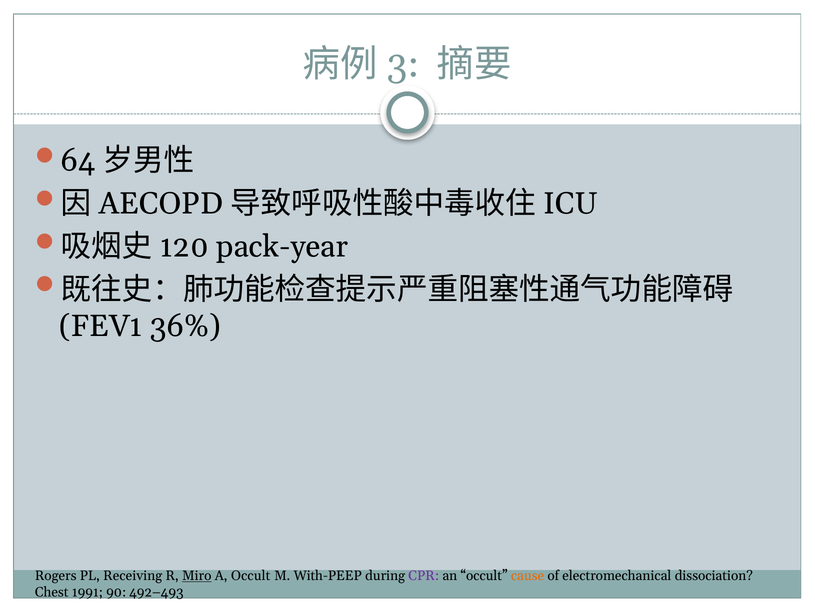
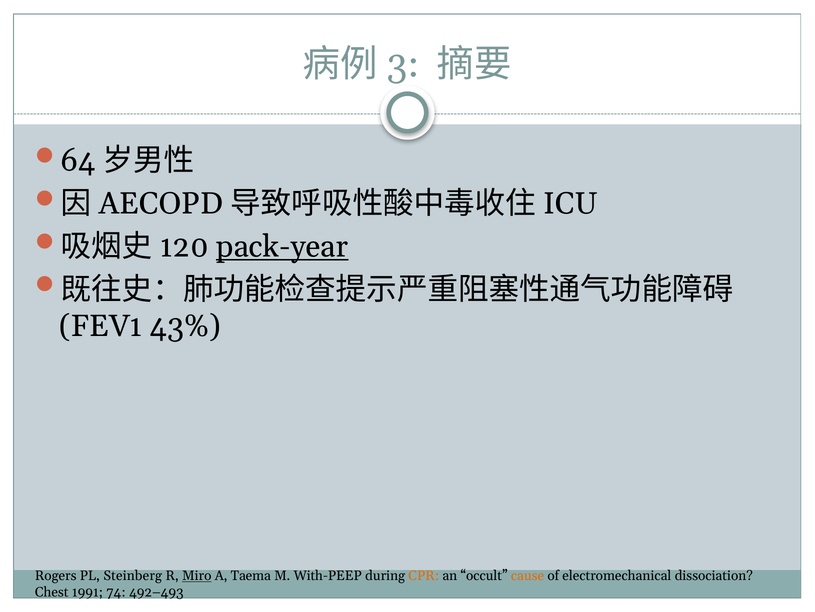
pack-year underline: none -> present
36%: 36% -> 43%
Receiving: Receiving -> Steinberg
A Occult: Occult -> Taema
CPR colour: purple -> orange
90: 90 -> 74
